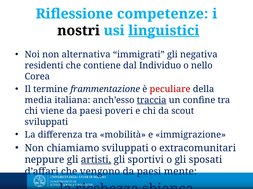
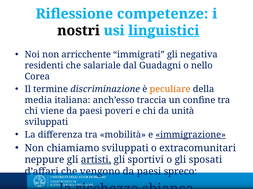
alternativa: alternativa -> arricchente
contiene: contiene -> salariale
Individuo: Individuo -> Guadagni
frammentazione: frammentazione -> discriminazione
peculiare colour: red -> orange
traccia underline: present -> none
scout: scout -> unità
immigrazione underline: none -> present
mente: mente -> spreco
